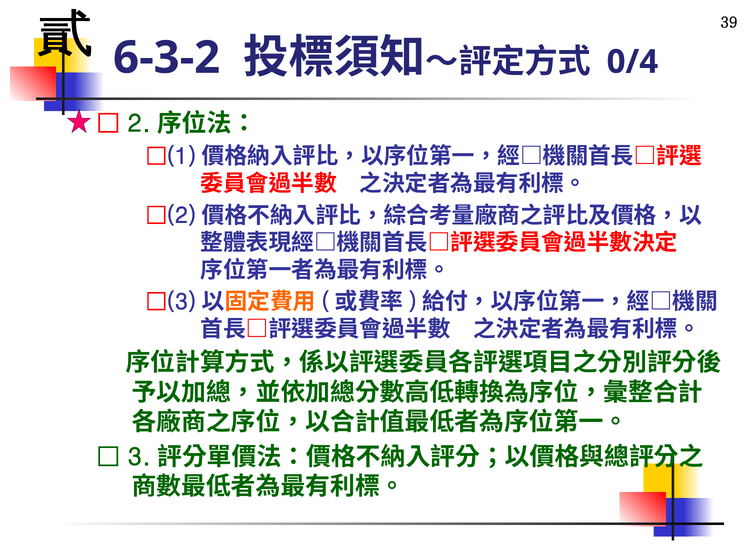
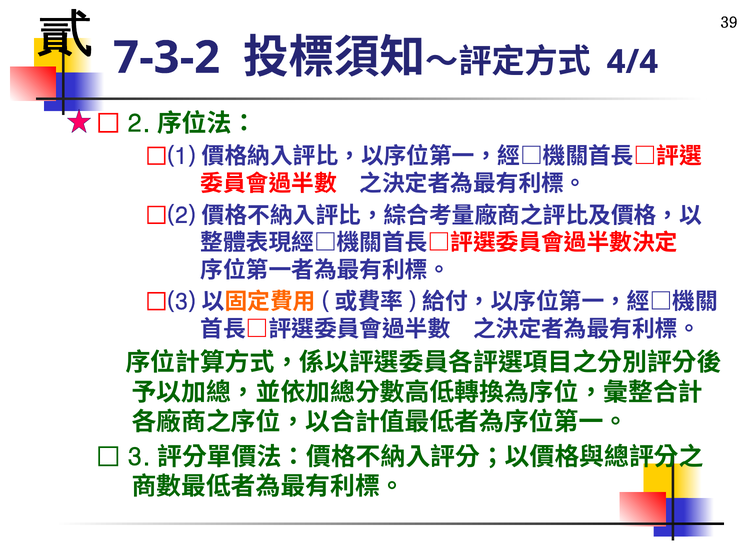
6-3-2: 6-3-2 -> 7-3-2
0/4: 0/4 -> 4/4
